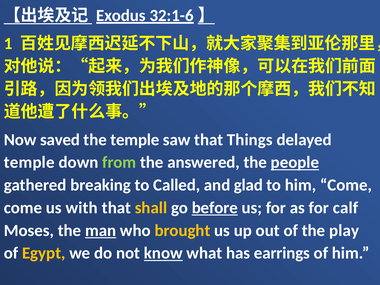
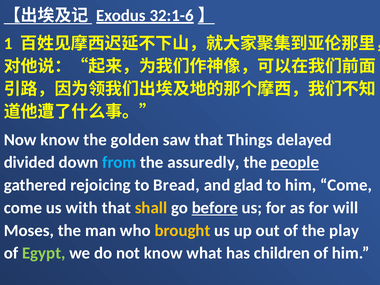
Now saved: saved -> know
the temple: temple -> golden
temple at (29, 162): temple -> divided
from colour: light green -> light blue
answered: answered -> assuredly
breaking: breaking -> rejoicing
Called: Called -> Bread
calf: calf -> will
man underline: present -> none
Egypt colour: yellow -> light green
know at (163, 253) underline: present -> none
earrings: earrings -> children
